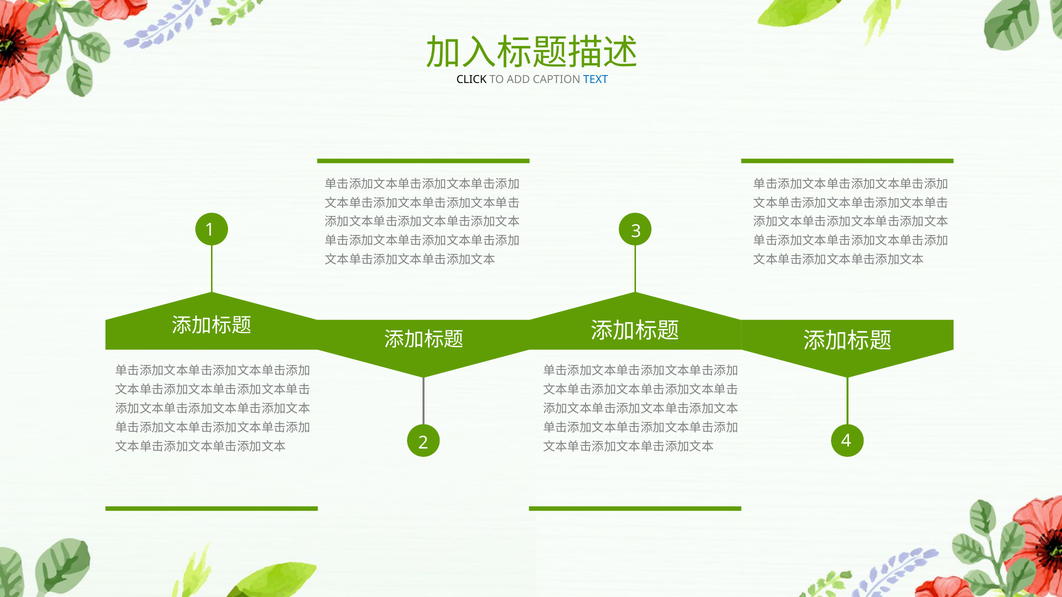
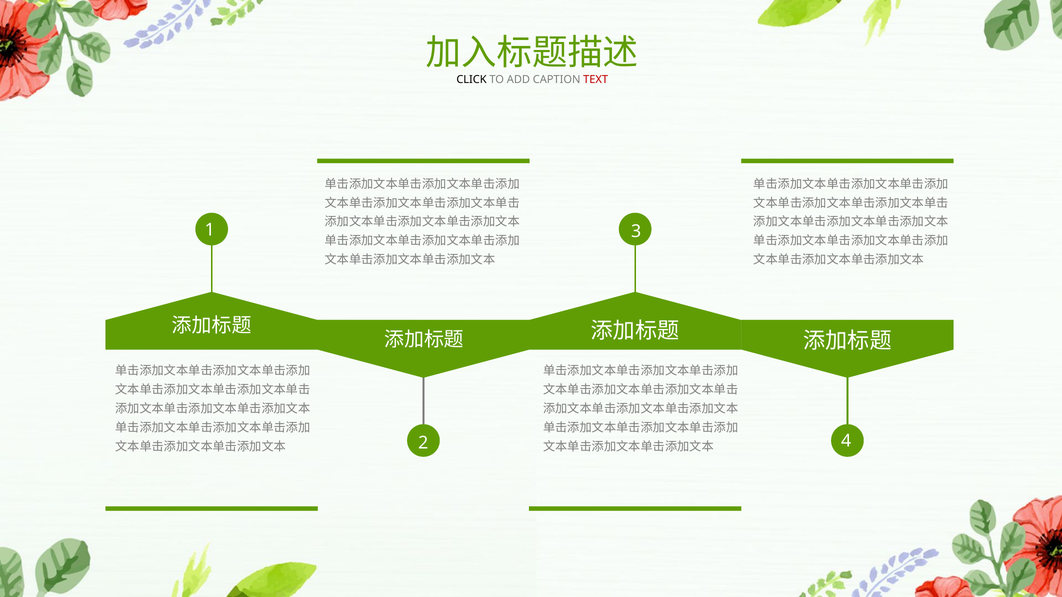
TEXT colour: blue -> red
